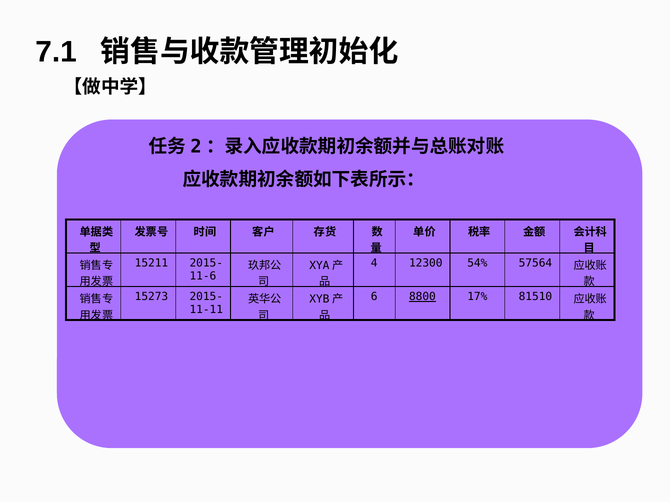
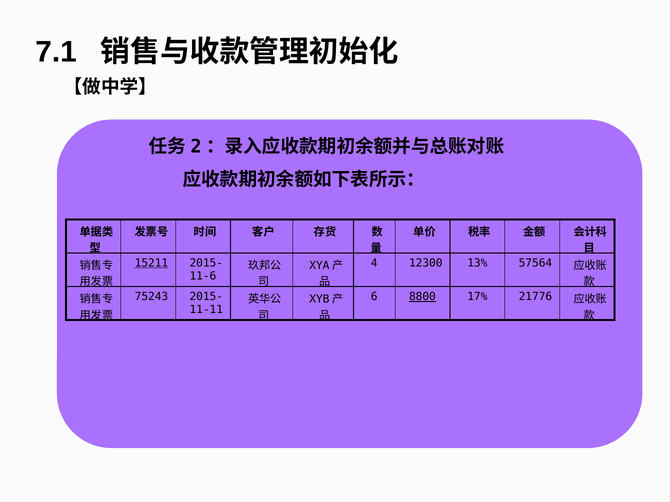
15211 underline: none -> present
54%: 54% -> 13%
15273: 15273 -> 75243
81510: 81510 -> 21776
